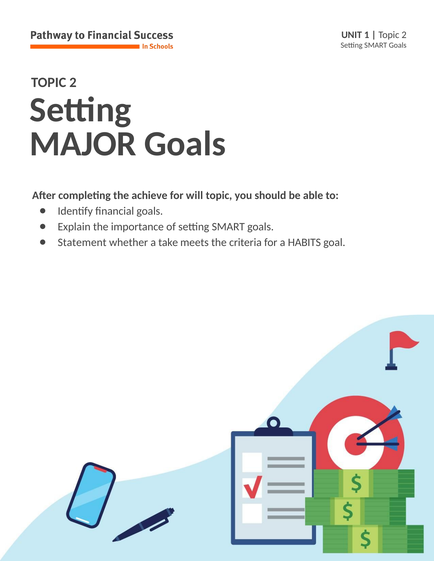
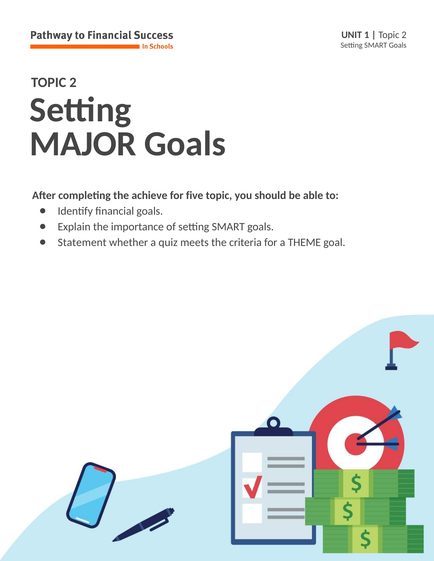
will: will -> five
take: take -> quiz
HABITS: HABITS -> THEME
